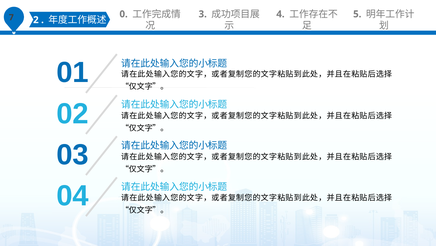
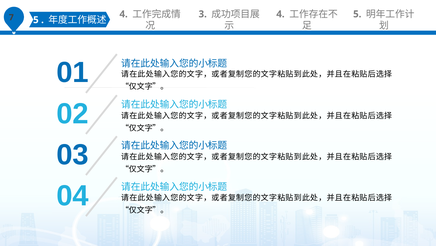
2 at (36, 20): 2 -> 5
0 at (124, 14): 0 -> 4
